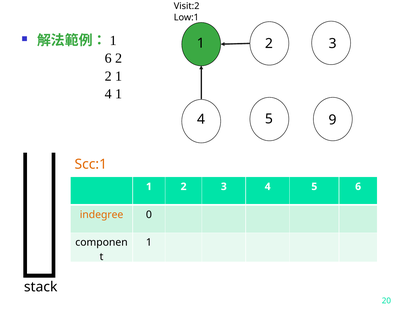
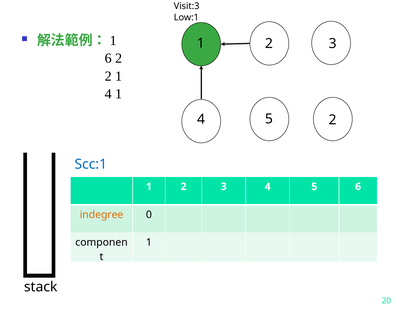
Visit:2: Visit:2 -> Visit:3
5 9: 9 -> 2
Scc:1 colour: orange -> blue
